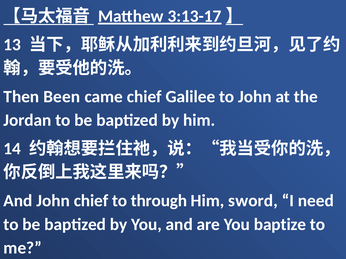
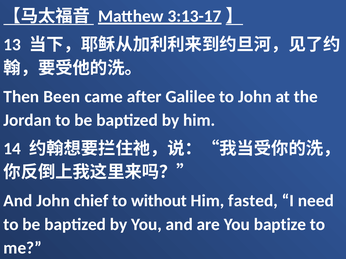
came chief: chief -> after
through: through -> without
sword: sword -> fasted
